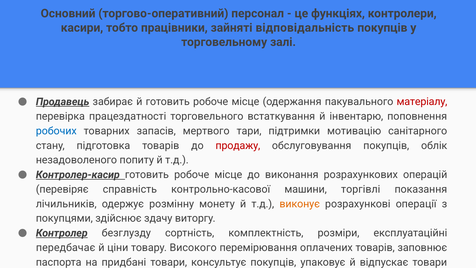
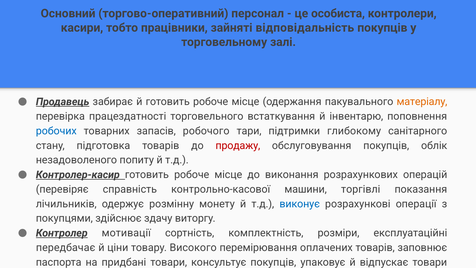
функціях: функціях -> особиста
матеріалу colour: red -> orange
мертвого: мертвого -> робочого
мотивацію: мотивацію -> глибокому
виконує colour: orange -> blue
безглузду: безглузду -> мотивації
